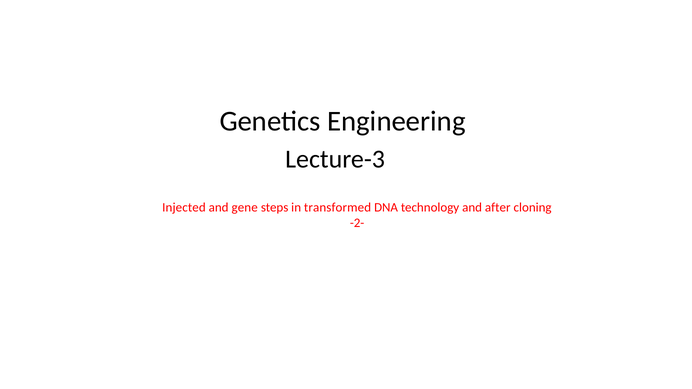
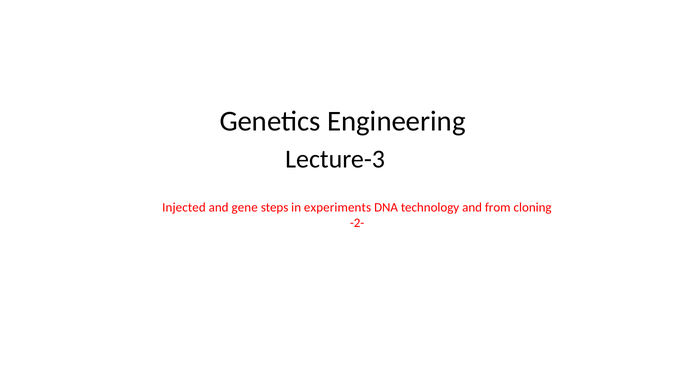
transformed: transformed -> experiments
after: after -> from
